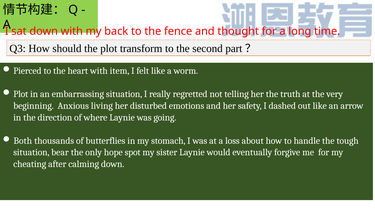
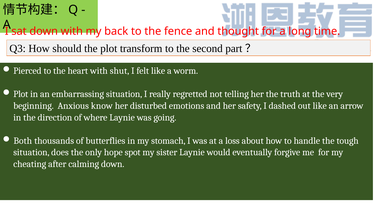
item: item -> shut
living: living -> know
bear: bear -> does
